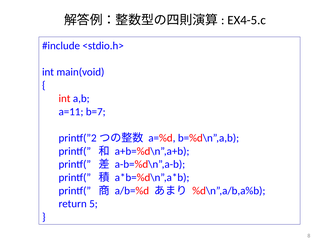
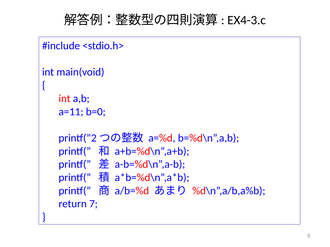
EX4-5.c: EX4-5.c -> EX4-3.c
b=7: b=7 -> b=0
5: 5 -> 7
